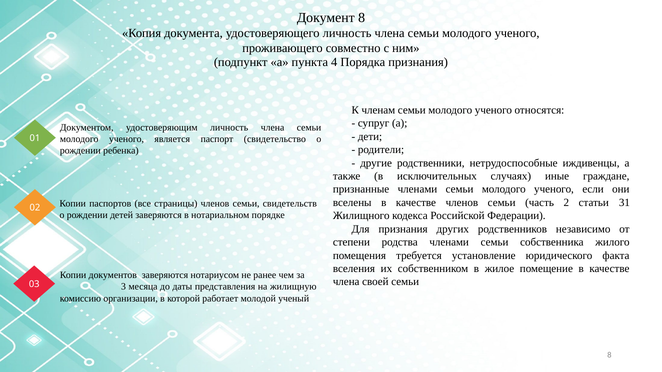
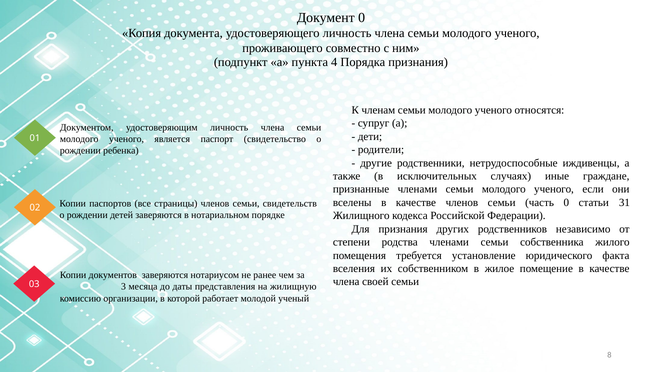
Документ 8: 8 -> 0
часть 2: 2 -> 0
